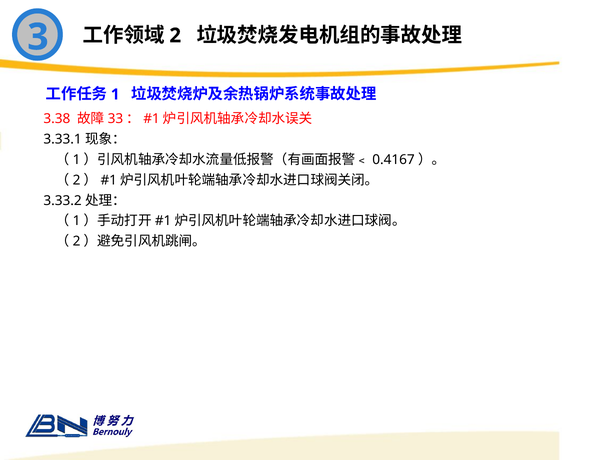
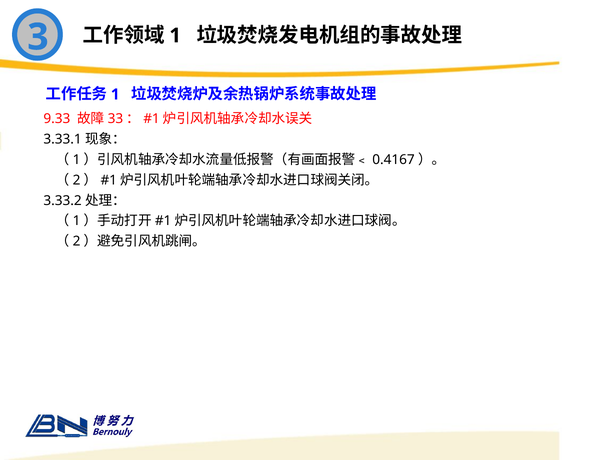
2 at (175, 36): 2 -> 1
3.38: 3.38 -> 9.33
